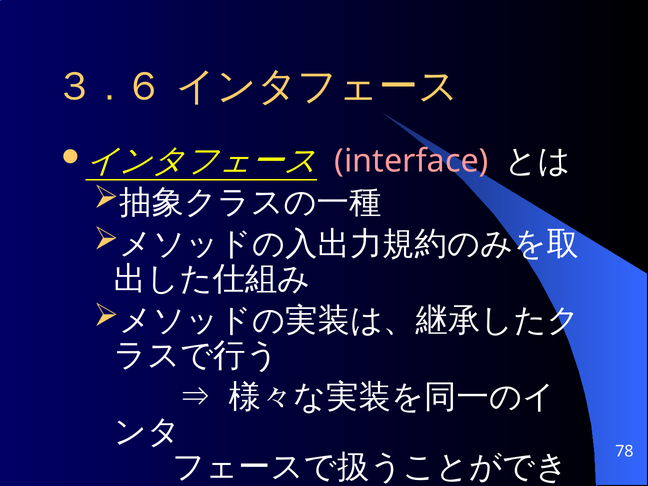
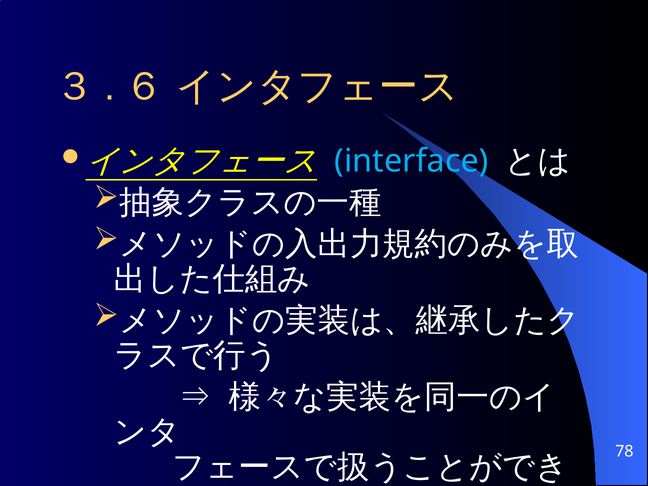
interface colour: pink -> light blue
